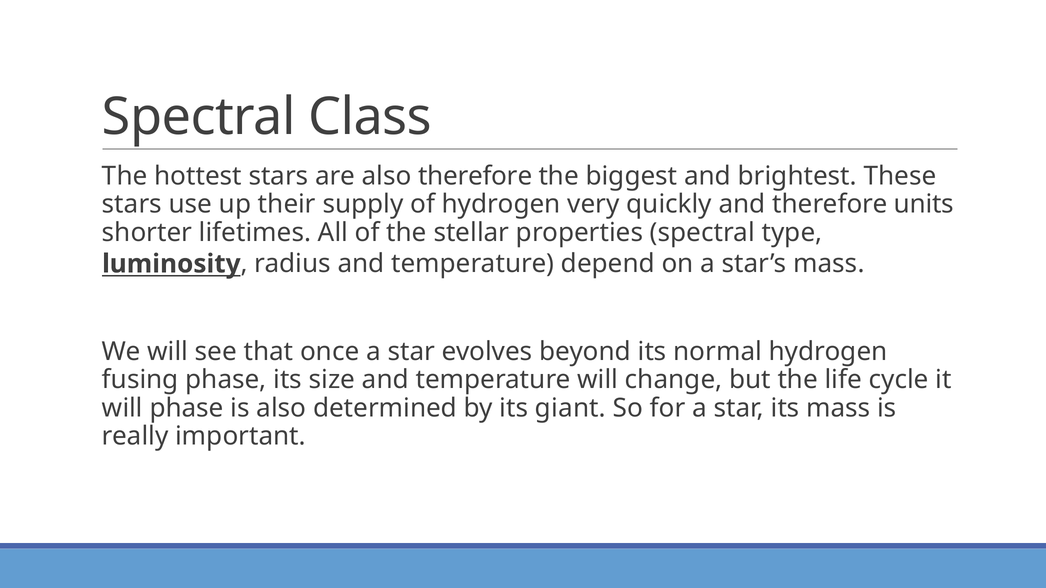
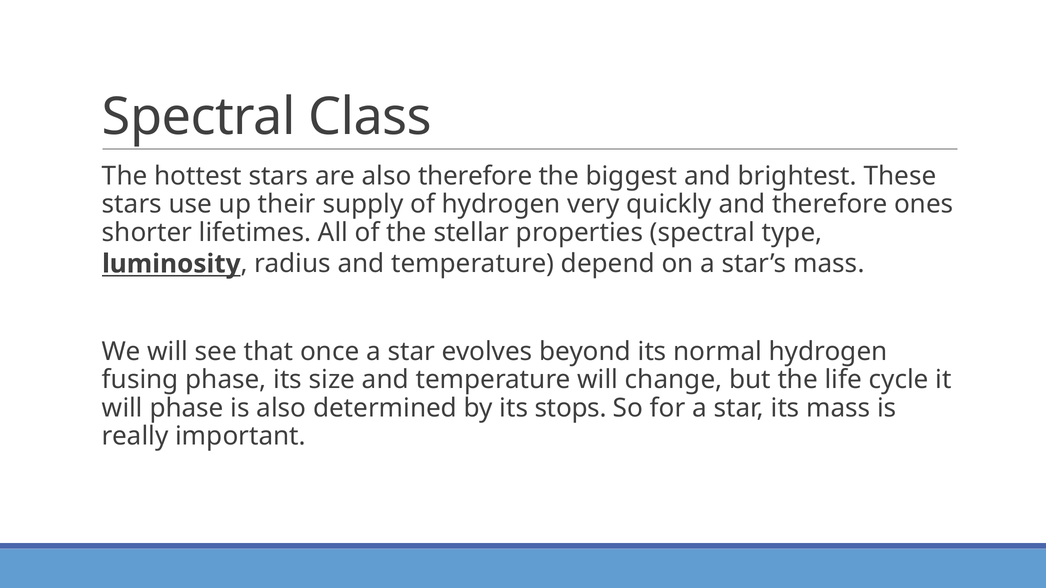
units: units -> ones
giant: giant -> stops
